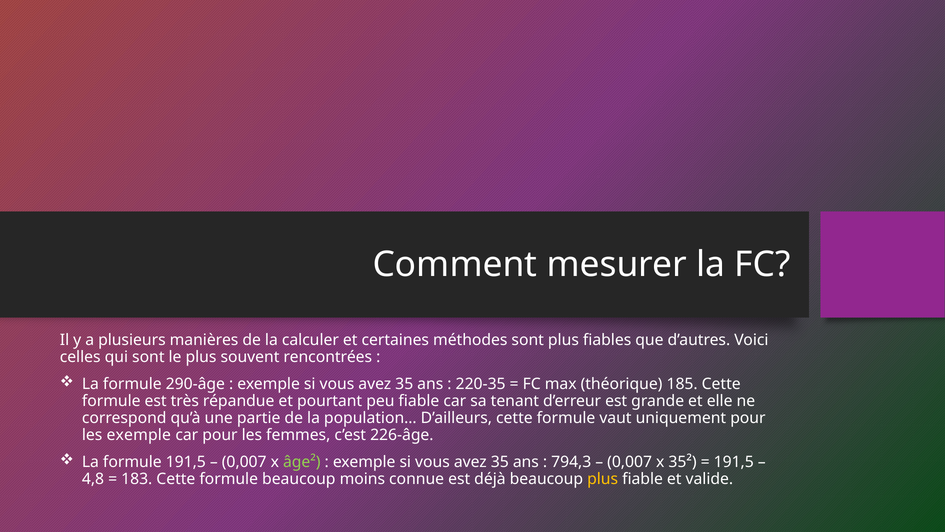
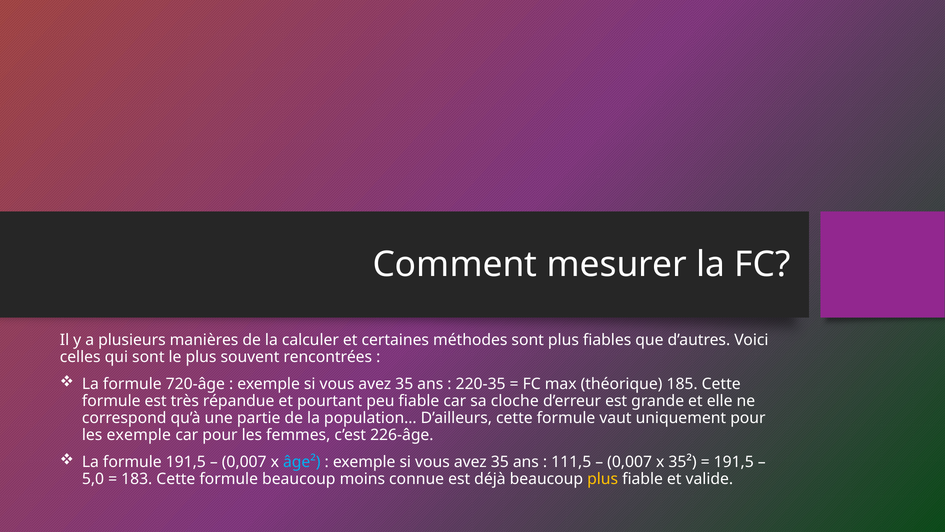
290-âge: 290-âge -> 720-âge
tenant: tenant -> cloche
âge² colour: light green -> light blue
794,3: 794,3 -> 111,5
4,8: 4,8 -> 5,0
